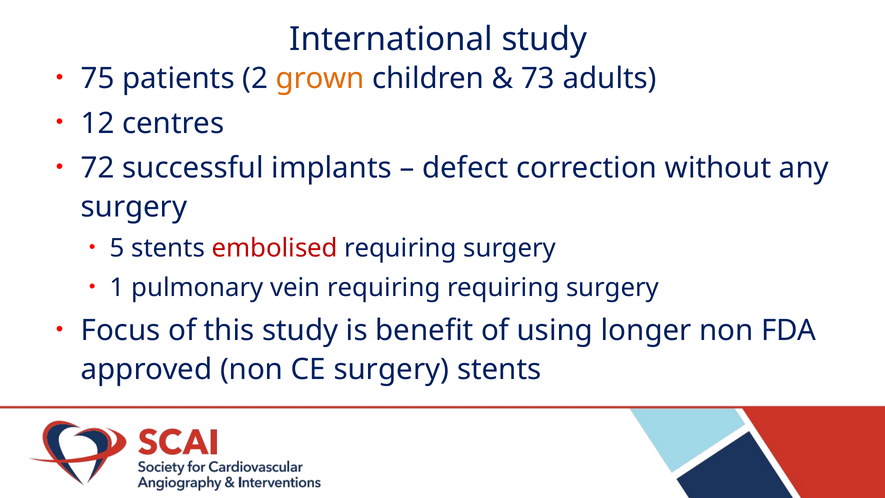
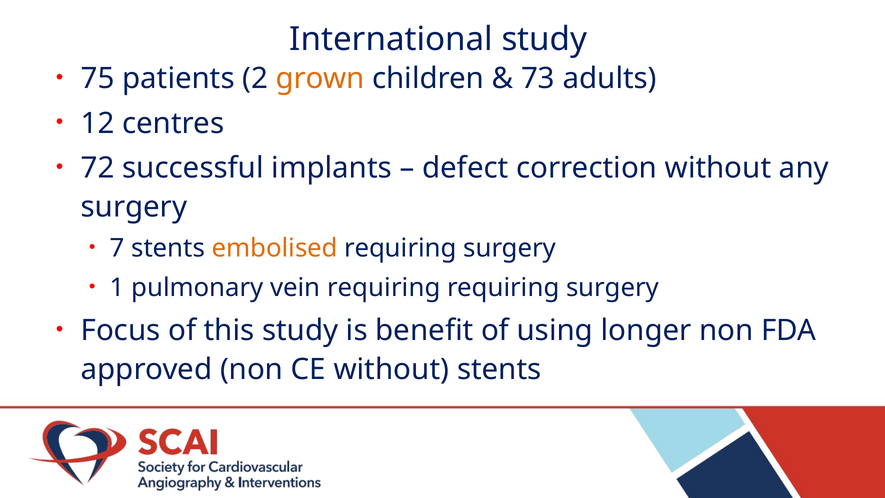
5: 5 -> 7
embolised colour: red -> orange
CE surgery: surgery -> without
